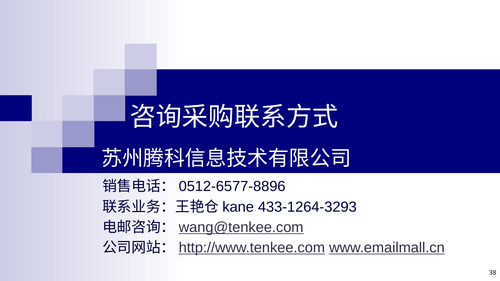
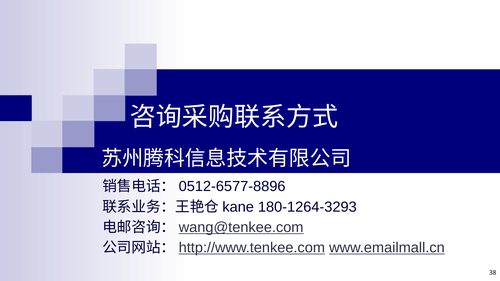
433-1264-3293: 433-1264-3293 -> 180-1264-3293
